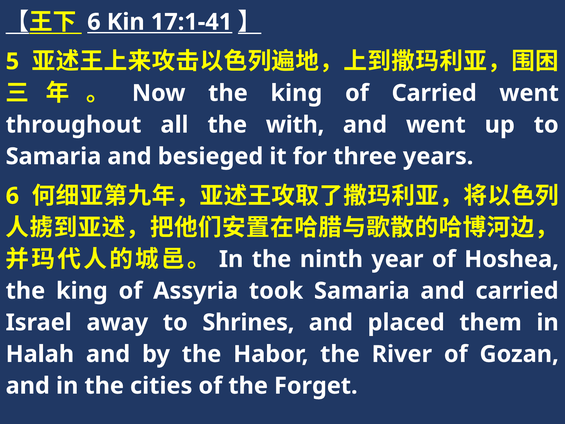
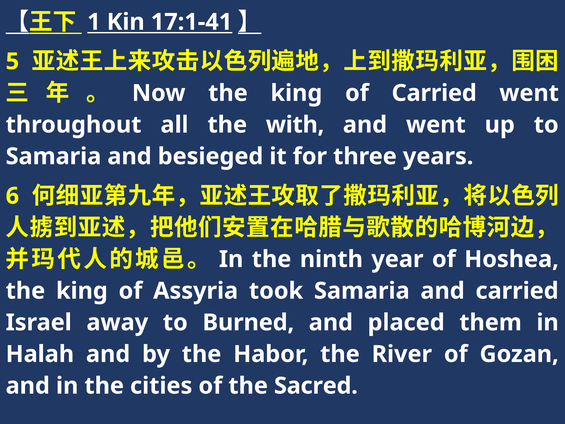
6 at (94, 22): 6 -> 1
Shrines: Shrines -> Burned
Forget: Forget -> Sacred
